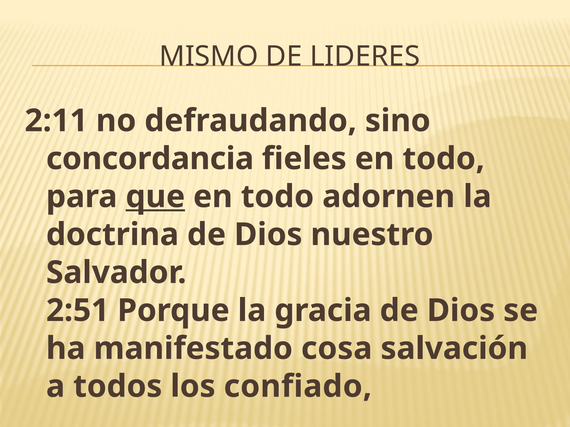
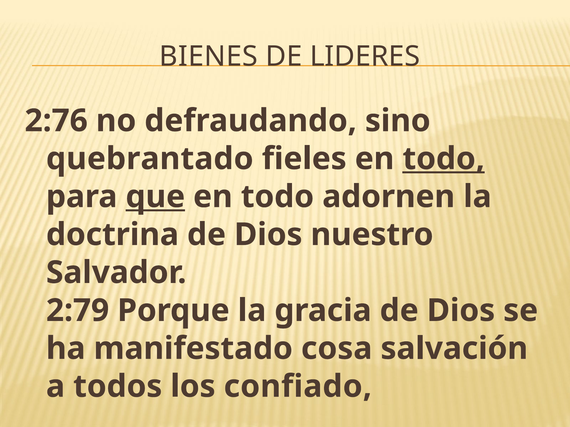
MISMO: MISMO -> BIENES
2:11: 2:11 -> 2:76
concordancia: concordancia -> quebrantado
todo at (444, 159) underline: none -> present
2:51: 2:51 -> 2:79
